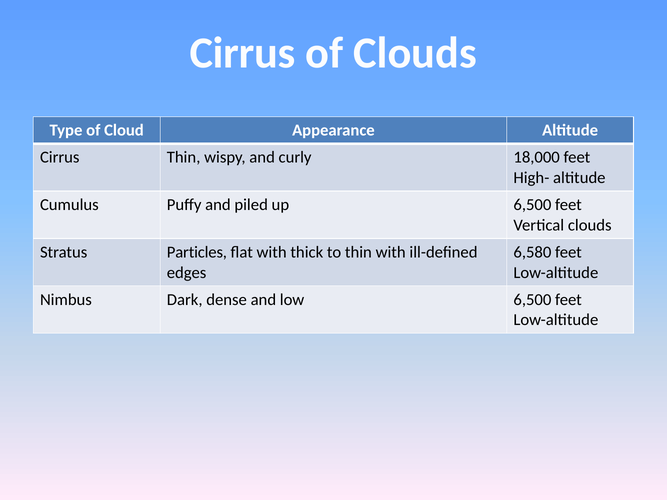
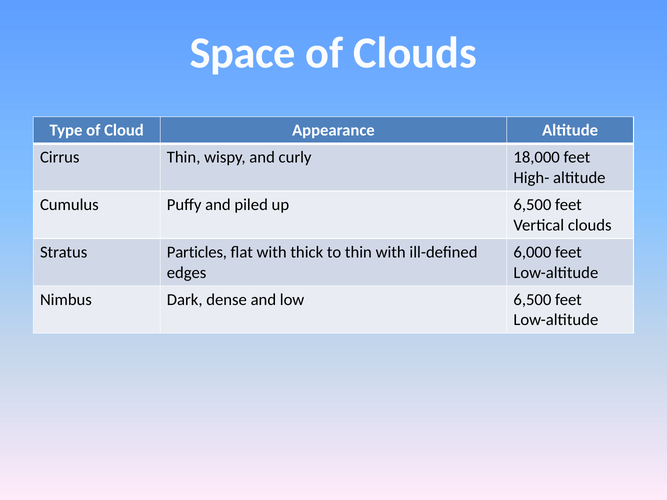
Cirrus at (243, 53): Cirrus -> Space
6,580: 6,580 -> 6,000
